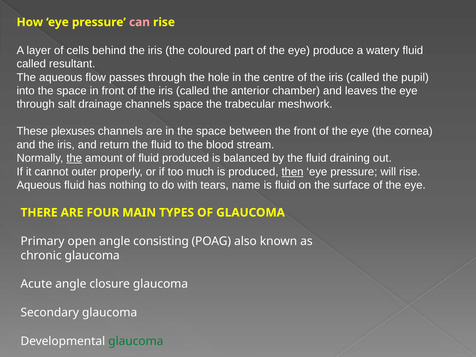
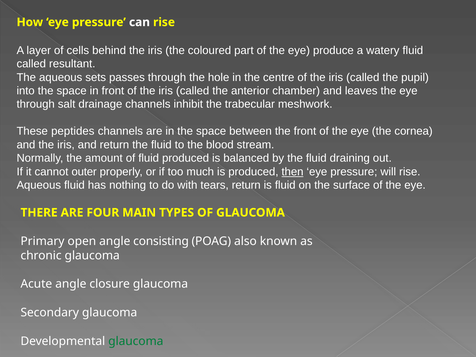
can colour: pink -> white
flow: flow -> sets
channels space: space -> inhibit
plexuses: plexuses -> peptides
the at (74, 158) underline: present -> none
tears name: name -> return
